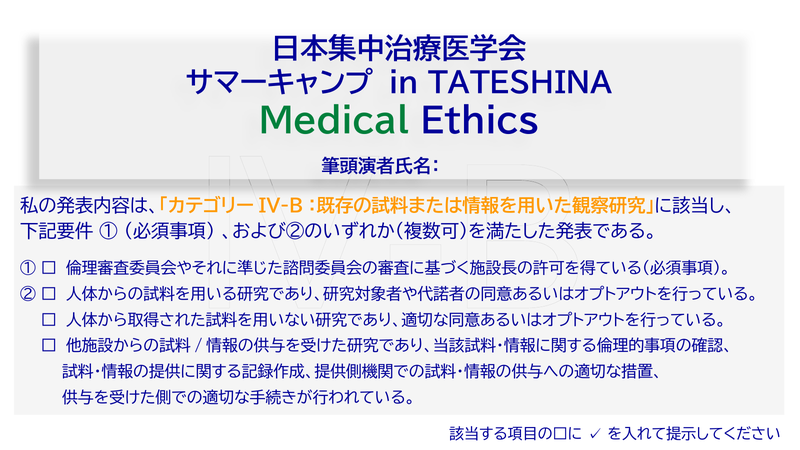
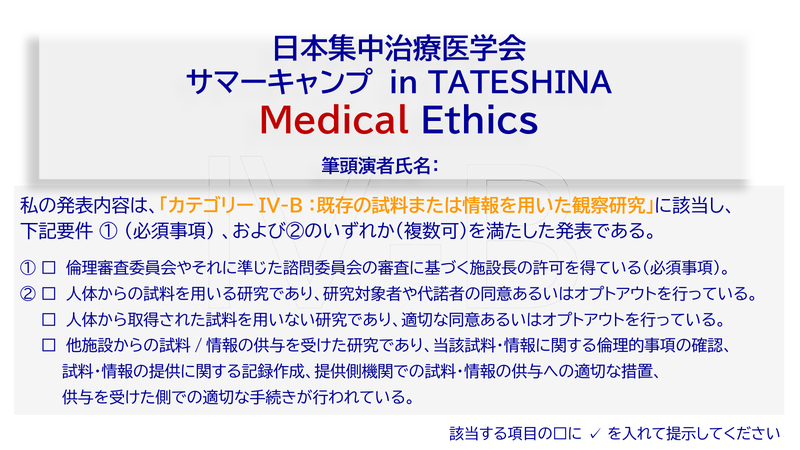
Medical colour: green -> red
